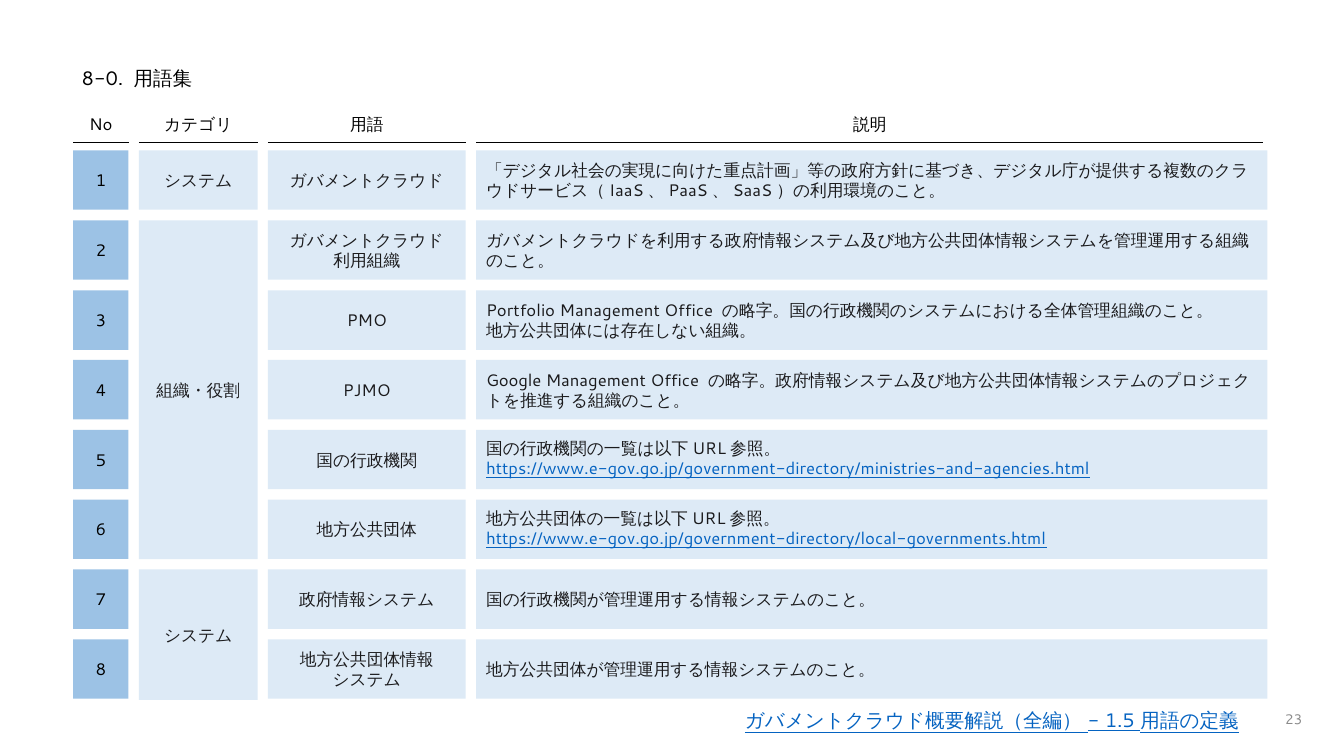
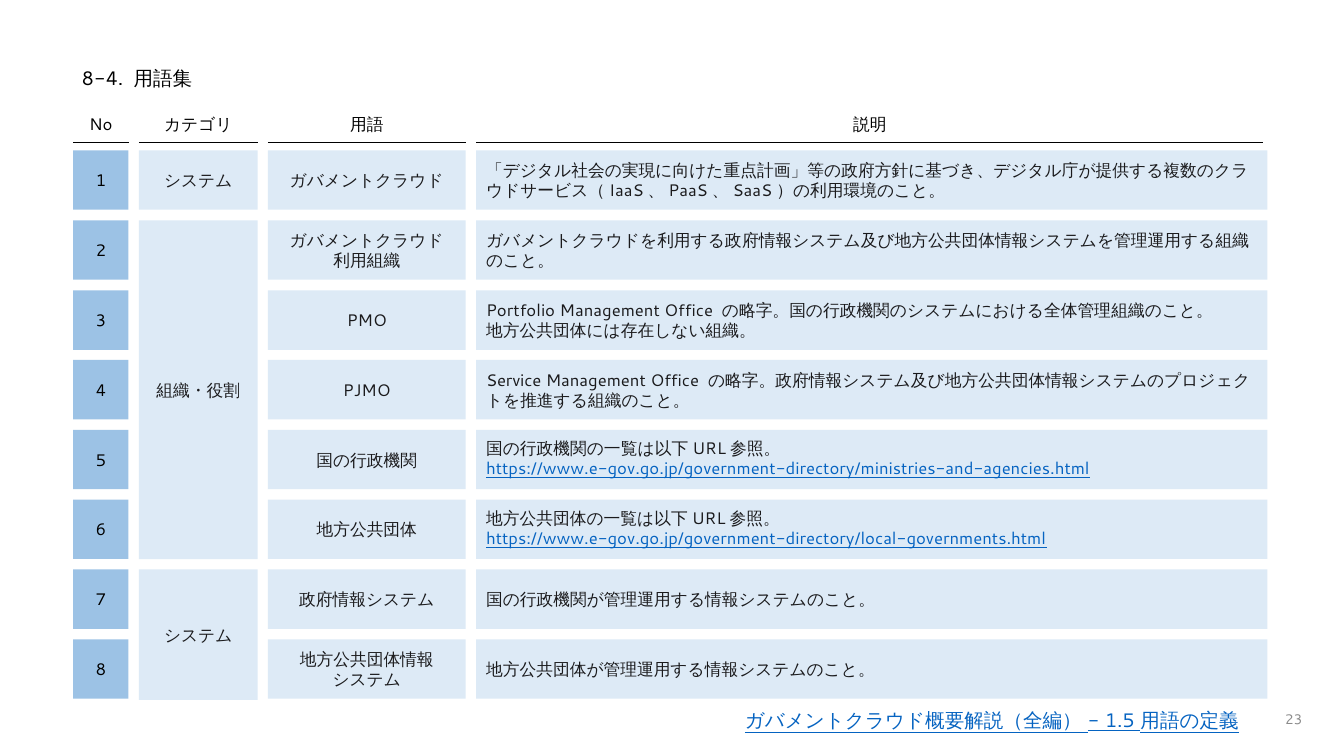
8-0: 8-0 -> 8-4
Google: Google -> Service
